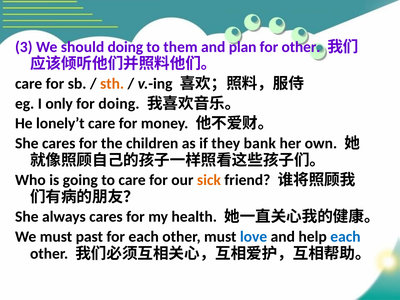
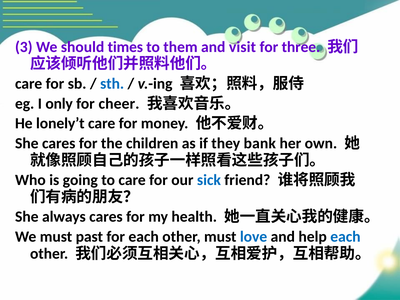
should doing: doing -> times
plan: plan -> visit
for other: other -> three
sth colour: orange -> blue
for doing: doing -> cheer
sick colour: orange -> blue
